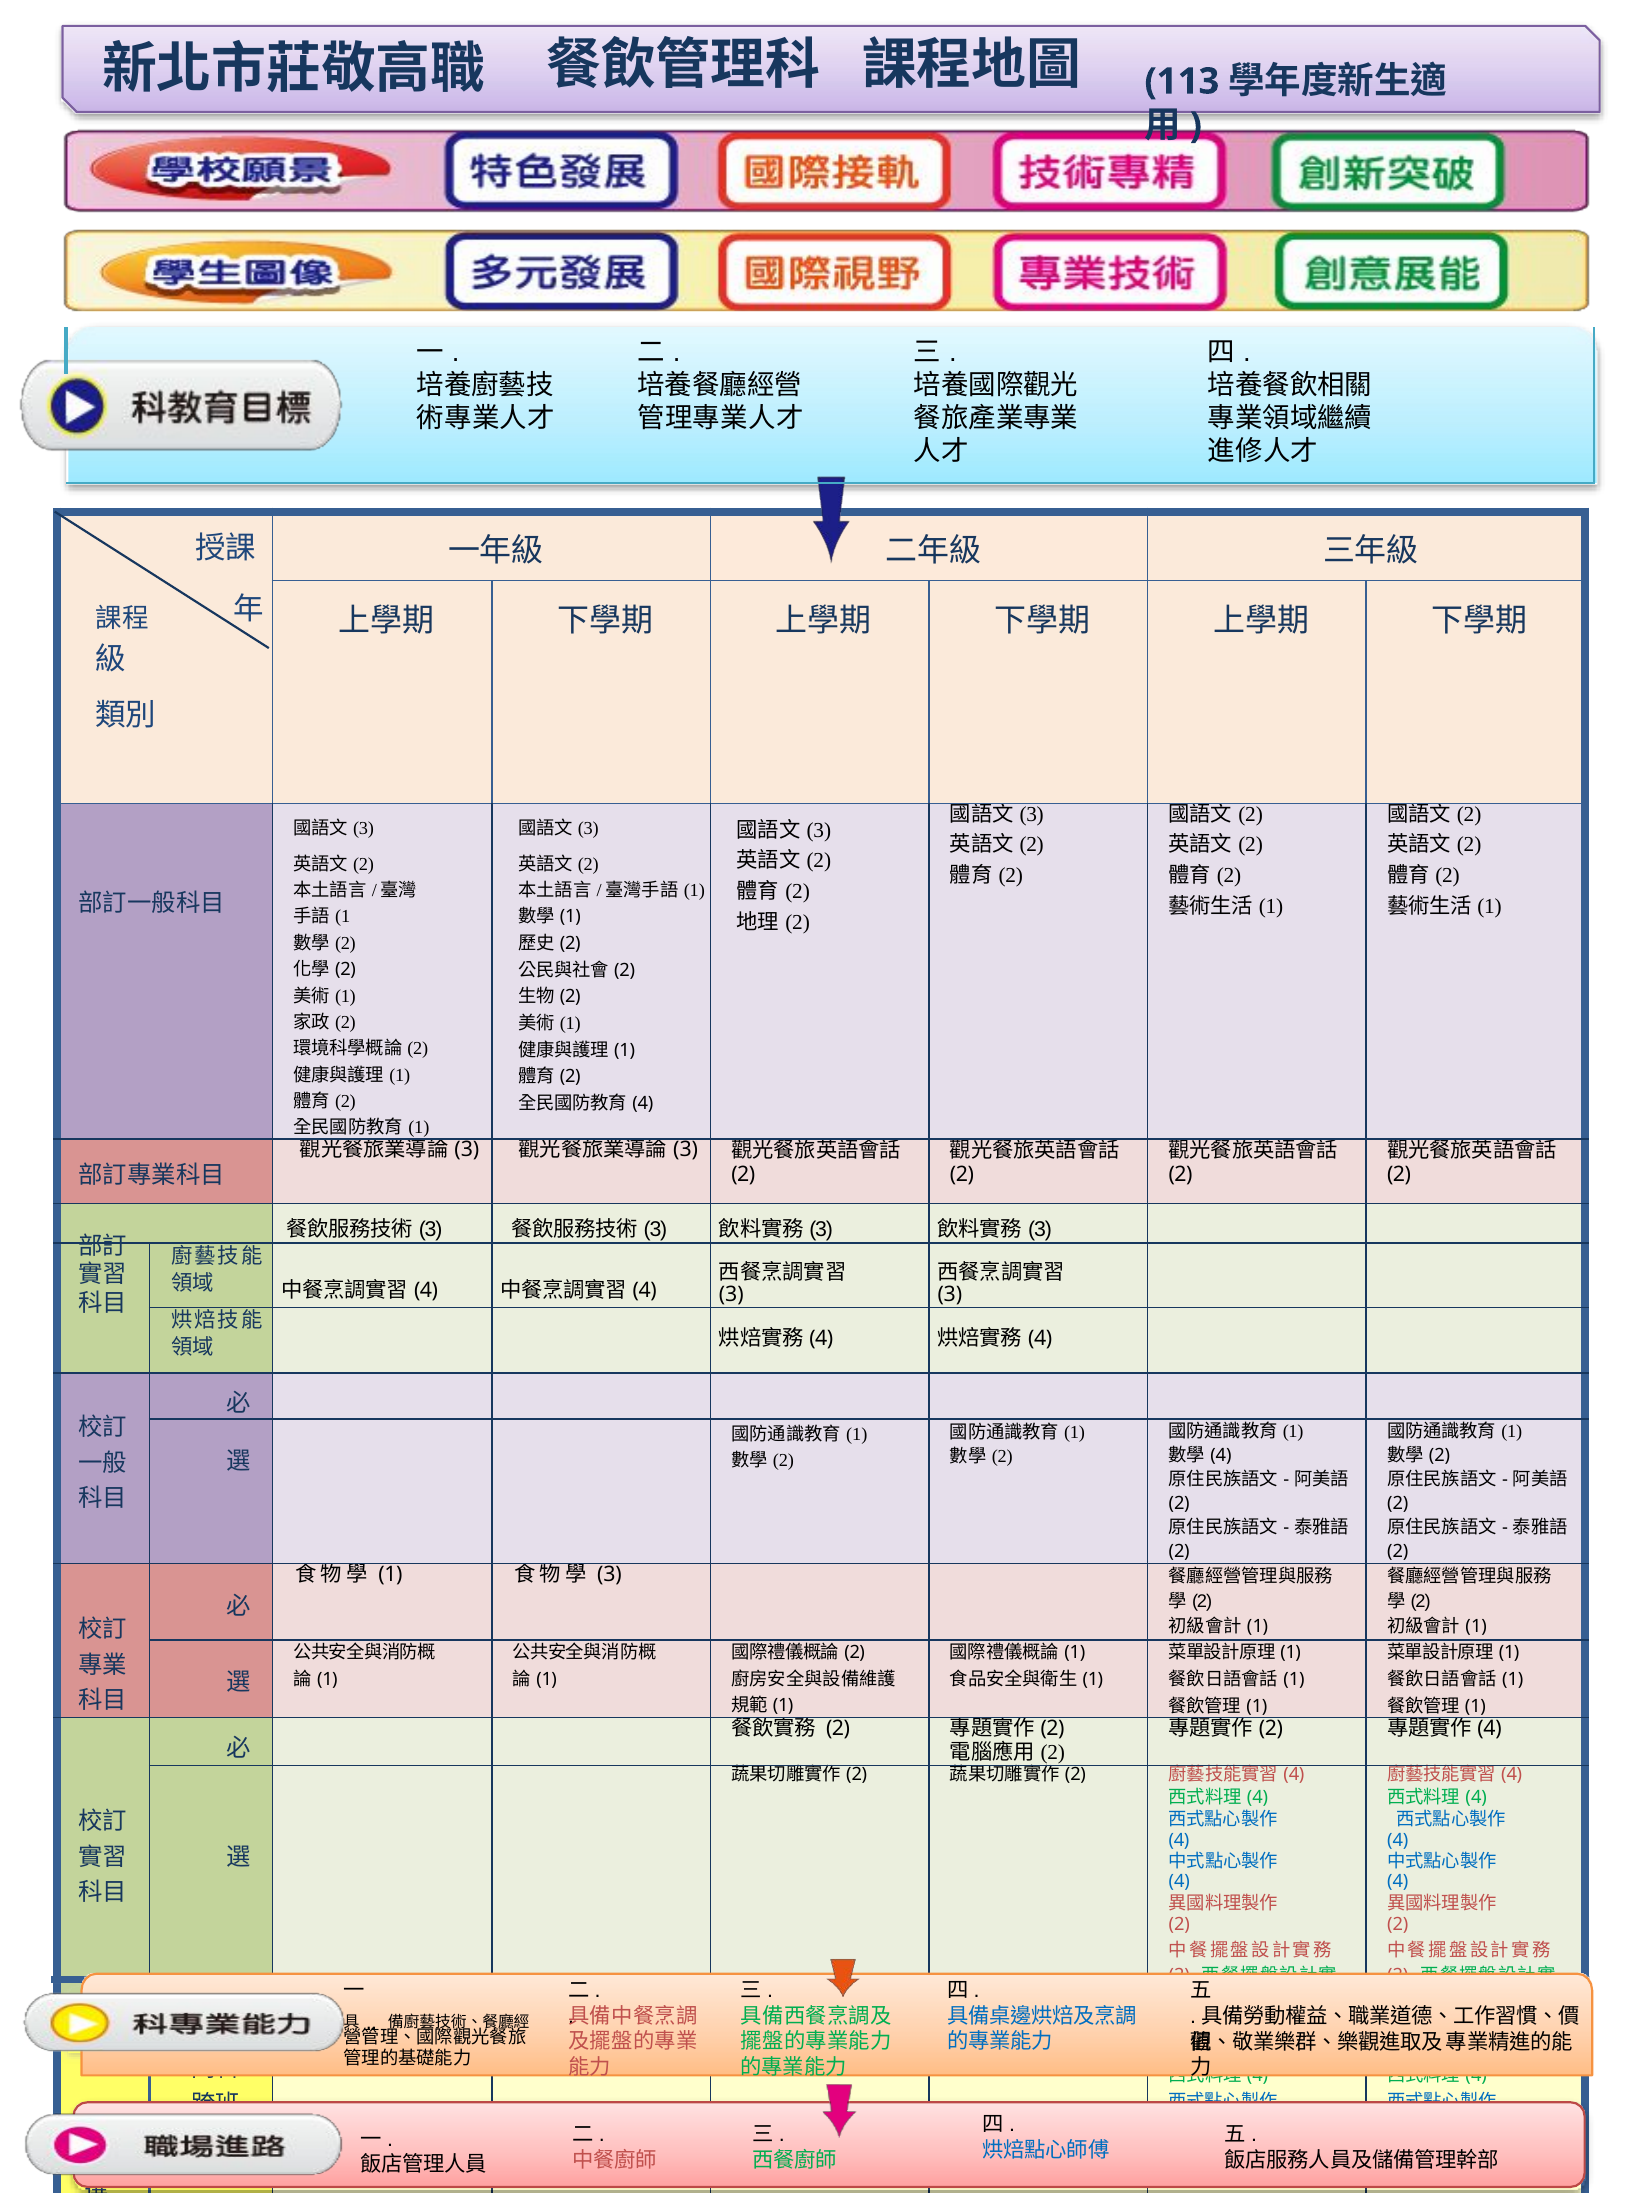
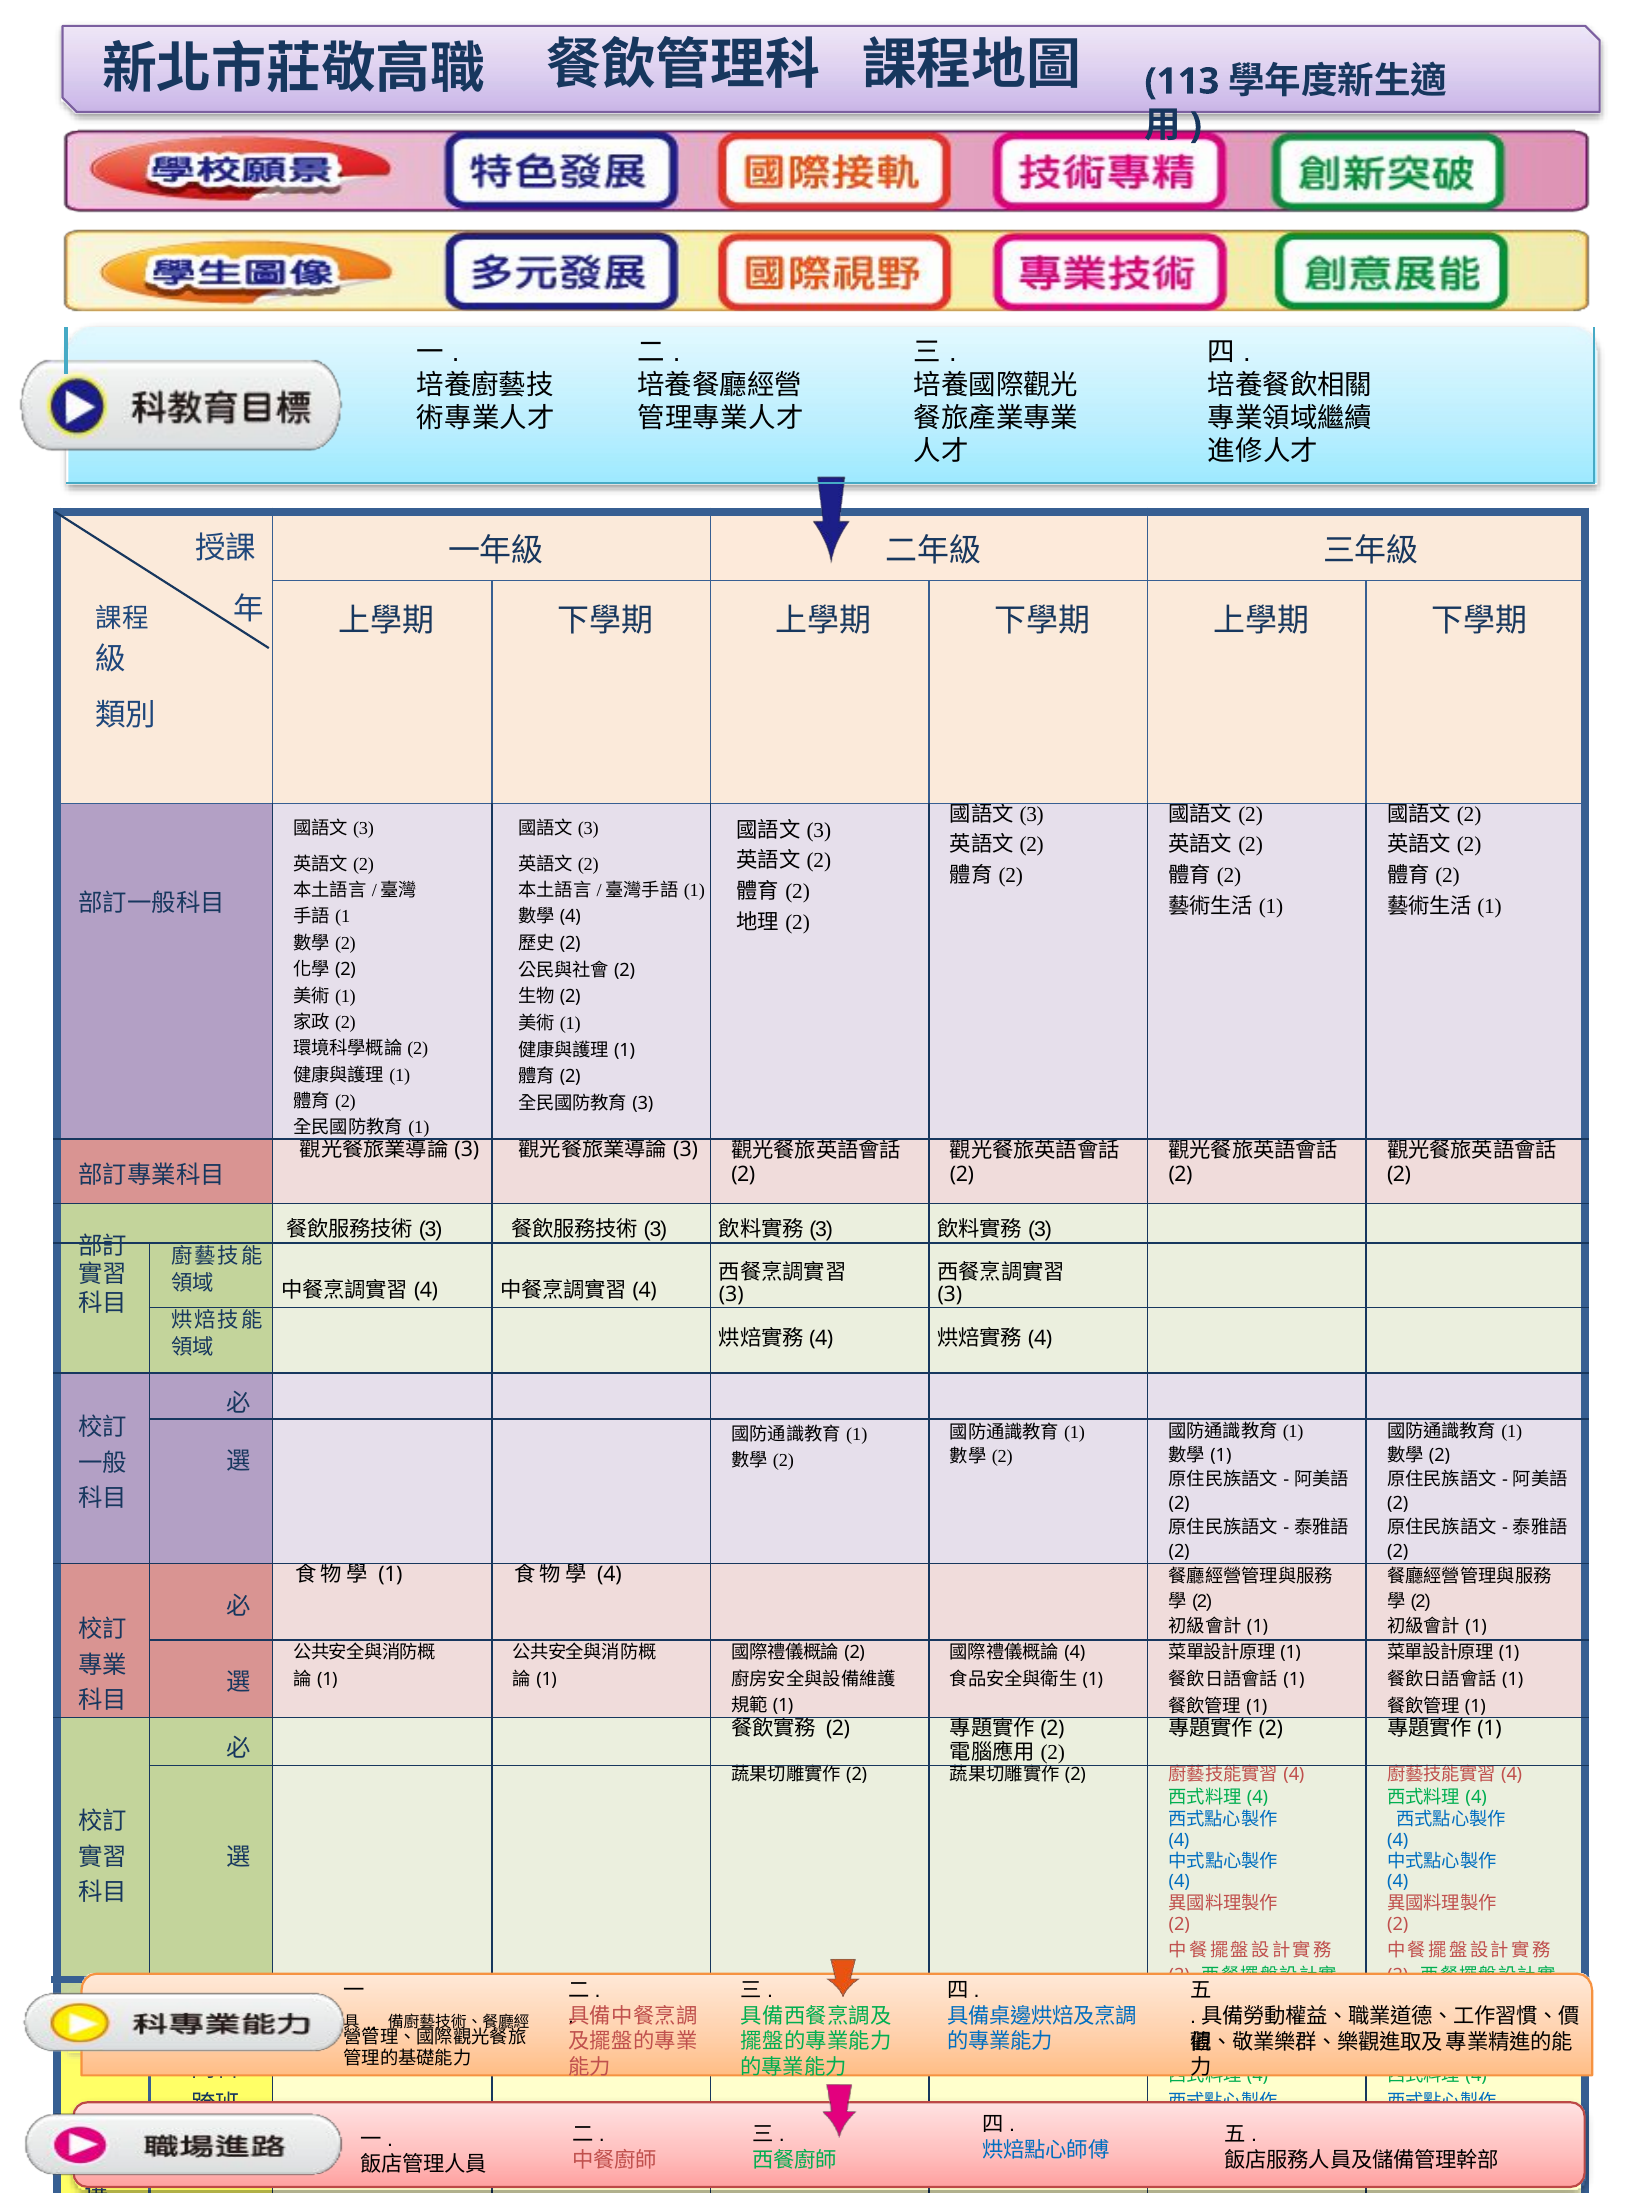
1 at (570, 917): 1 -> 4
4 at (643, 1104): 4 -> 3
4 at (1221, 1456): 4 -> 1
3 at (609, 1575): 3 -> 4
1 at (1075, 1653): 1 -> 4
4 at (1490, 1729): 4 -> 1
